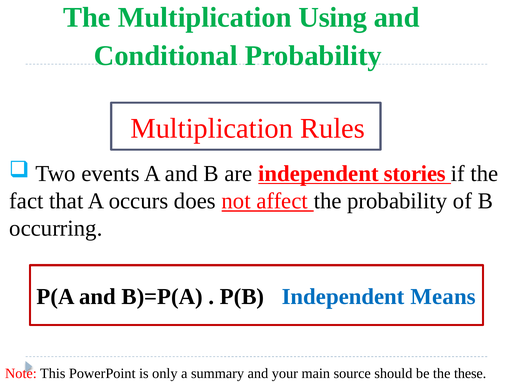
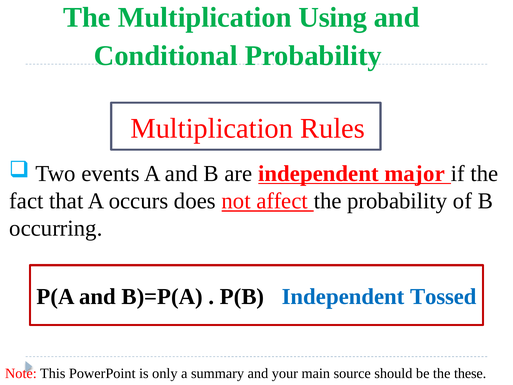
stories: stories -> major
Means: Means -> Tossed
